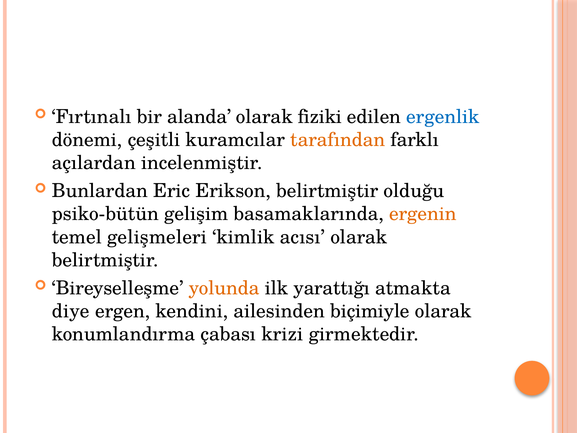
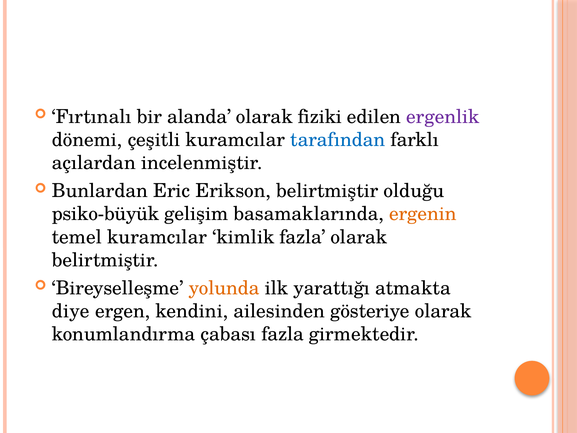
ergenlik colour: blue -> purple
tarafından colour: orange -> blue
psiko-bütün: psiko-bütün -> psiko-büyük
temel gelişmeleri: gelişmeleri -> kuramcılar
kimlik acısı: acısı -> fazla
biçimiyle: biçimiyle -> gösteriye
çabası krizi: krizi -> fazla
